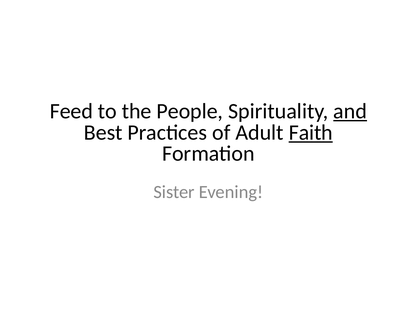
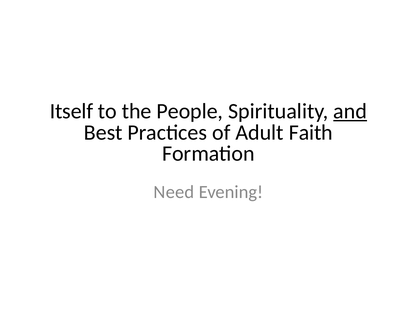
Feed: Feed -> Itself
Faith underline: present -> none
Sister: Sister -> Need
